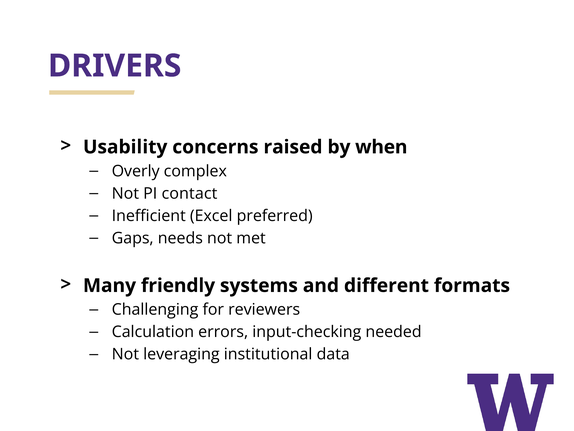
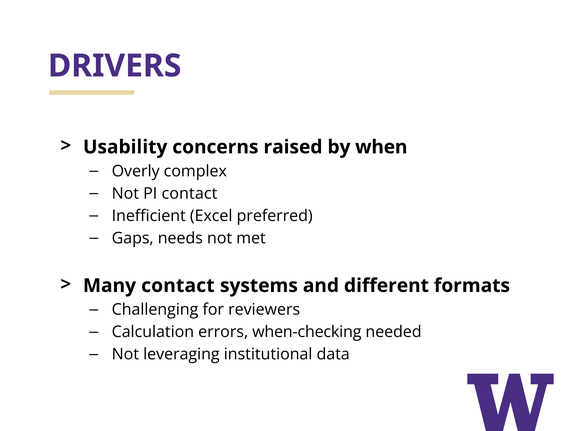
Many friendly: friendly -> contact
input-checking: input-checking -> when-checking
